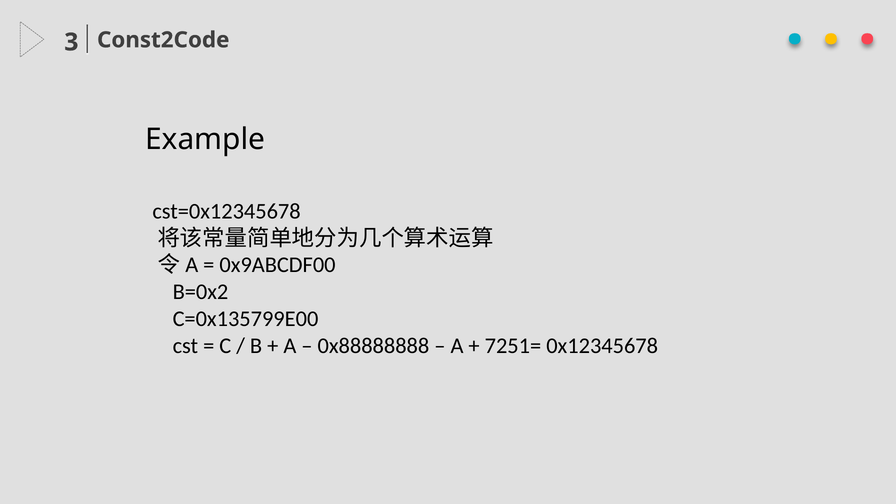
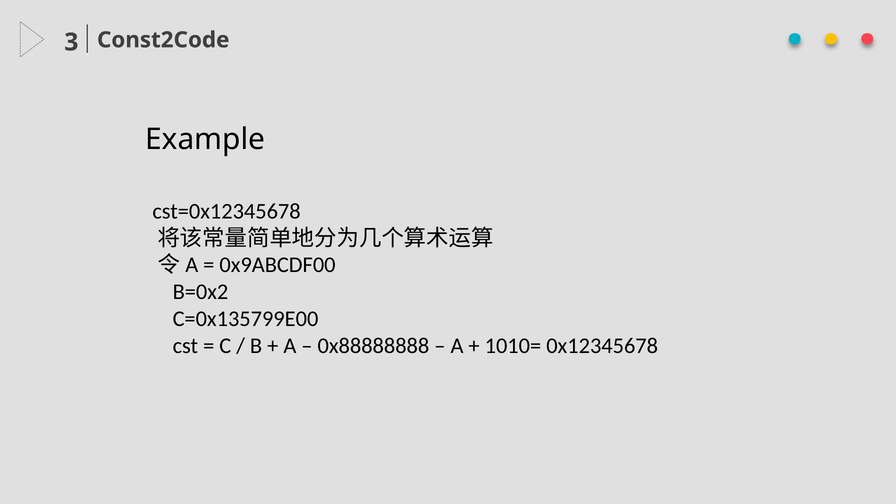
7251=: 7251= -> 1010=
